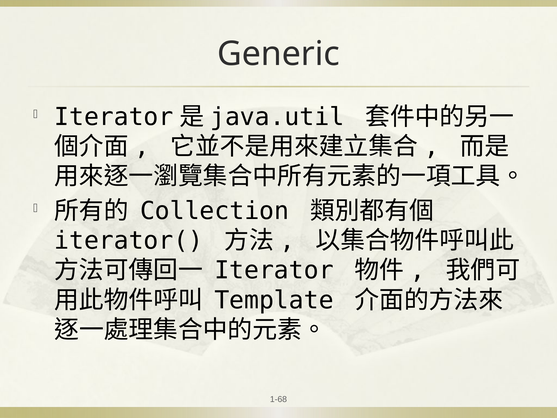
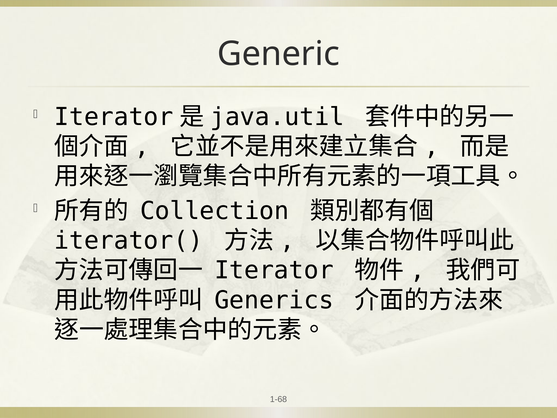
Template: Template -> Generics
